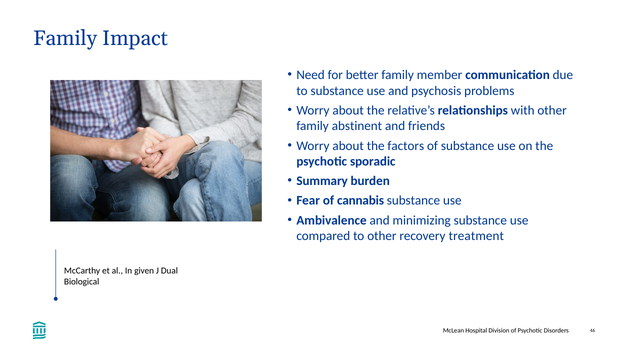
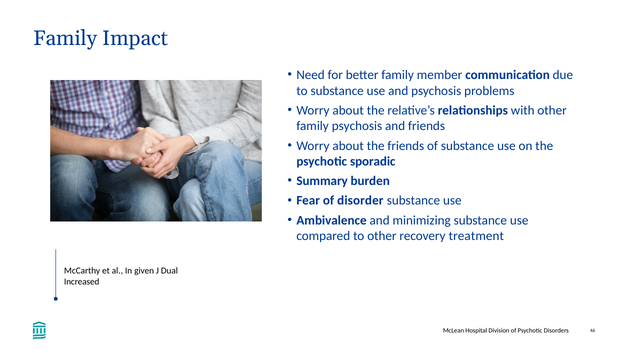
family abstinent: abstinent -> psychosis
the factors: factors -> friends
cannabis: cannabis -> disorder
Biological: Biological -> Increased
